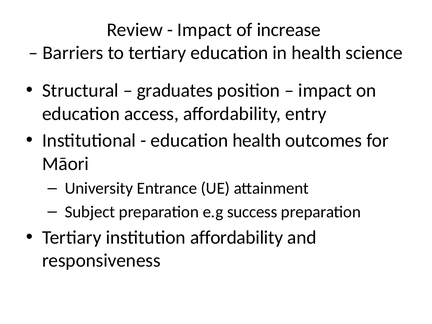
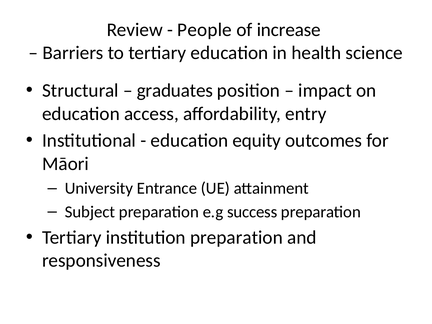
Impact at (205, 30): Impact -> People
education health: health -> equity
institution affordability: affordability -> preparation
